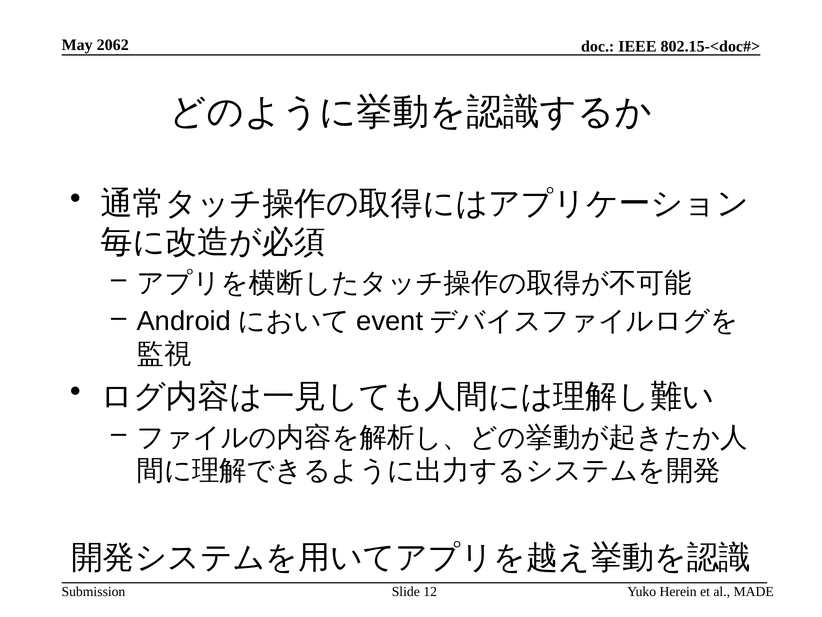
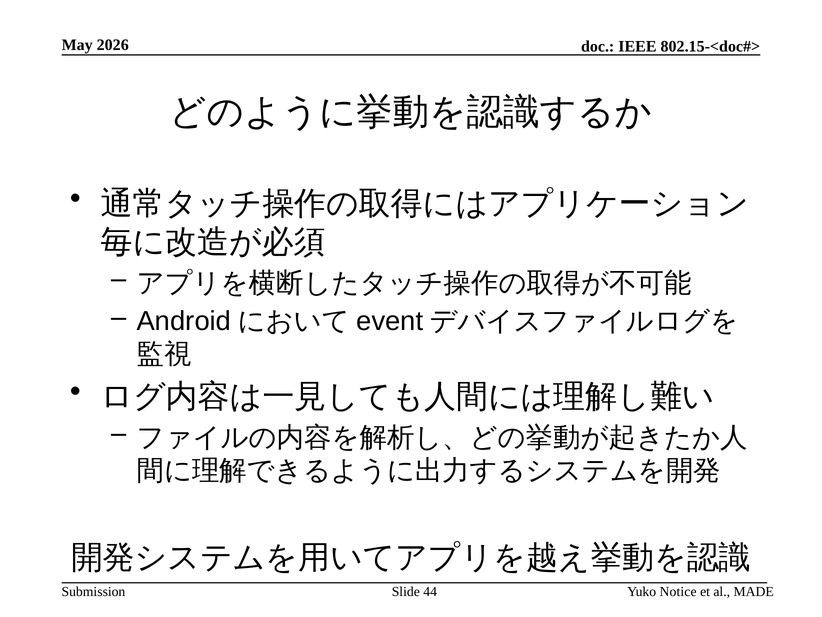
2062: 2062 -> 2026
12: 12 -> 44
Herein: Herein -> Notice
